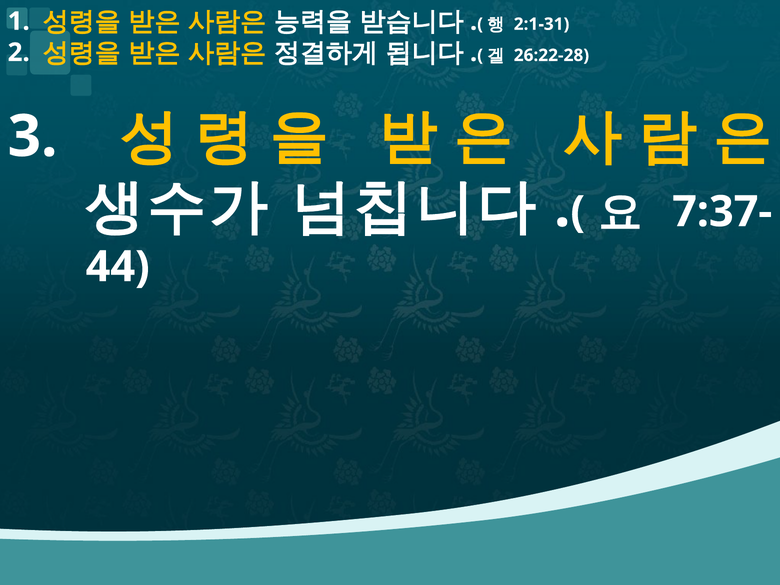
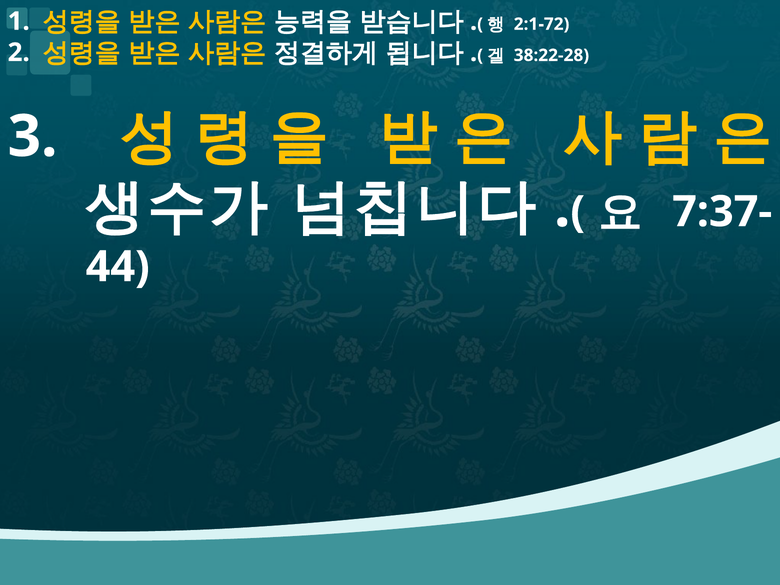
2:1-31: 2:1-31 -> 2:1-72
26:22-28: 26:22-28 -> 38:22-28
